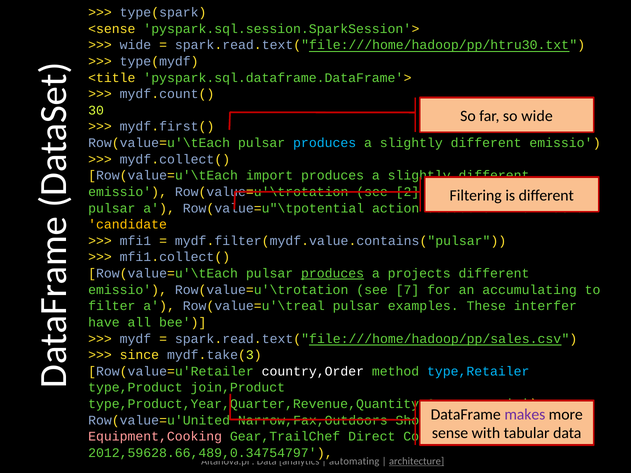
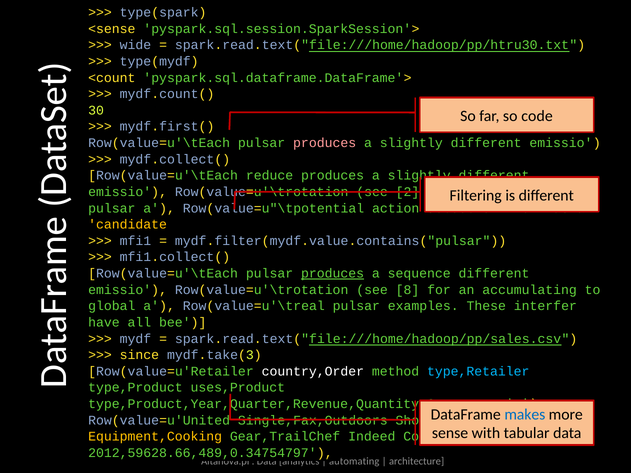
<title: <title -> <count
so wide: wide -> code
produces at (325, 143) colour: light blue -> pink
import: import -> reduce
projects: projects -> sequence
7: 7 -> 8
filter: filter -> global
join,Product: join,Product -> uses,Product
makes colour: purple -> blue
Narrow,Fax,Outdoors: Narrow,Fax,Outdoors -> Single,Fax,Outdoors
Equipment,Cooking colour: pink -> yellow
Direct: Direct -> Indeed
architecture underline: present -> none
